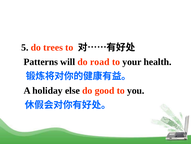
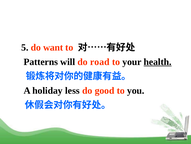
trees: trees -> want
health underline: none -> present
else: else -> less
